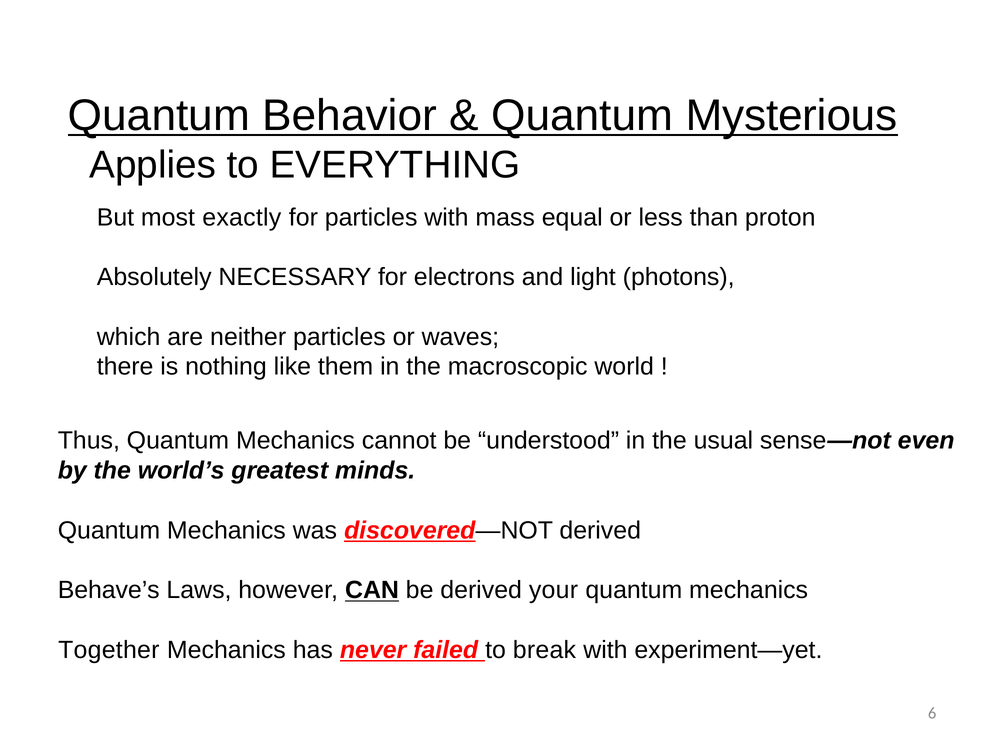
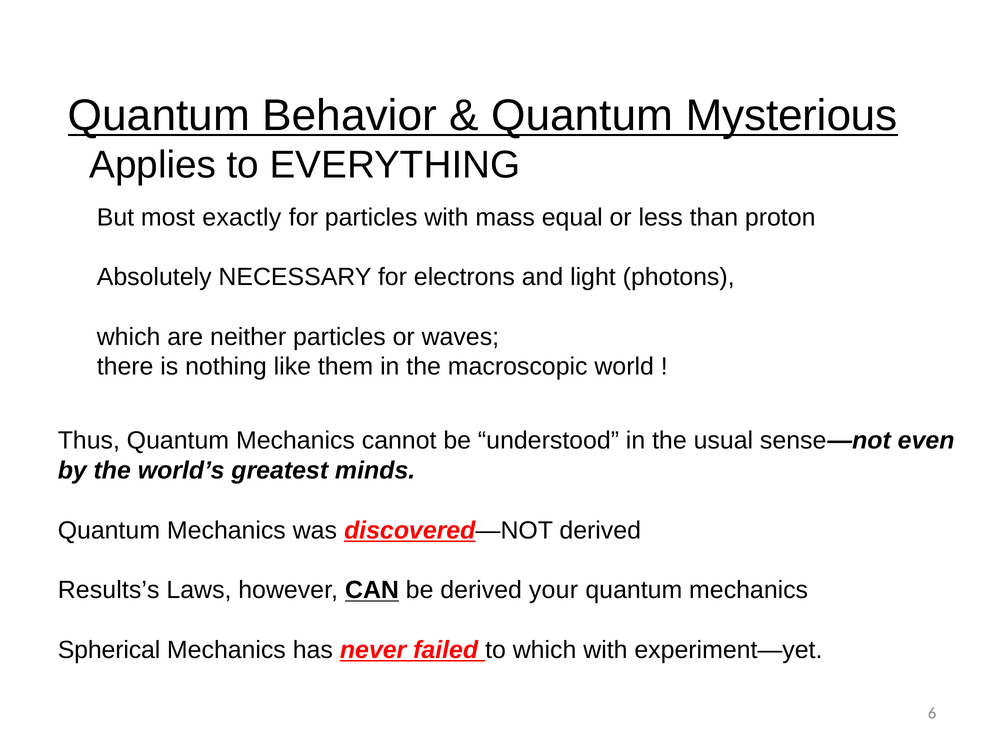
Behave’s: Behave’s -> Results’s
Together: Together -> Spherical
to break: break -> which
